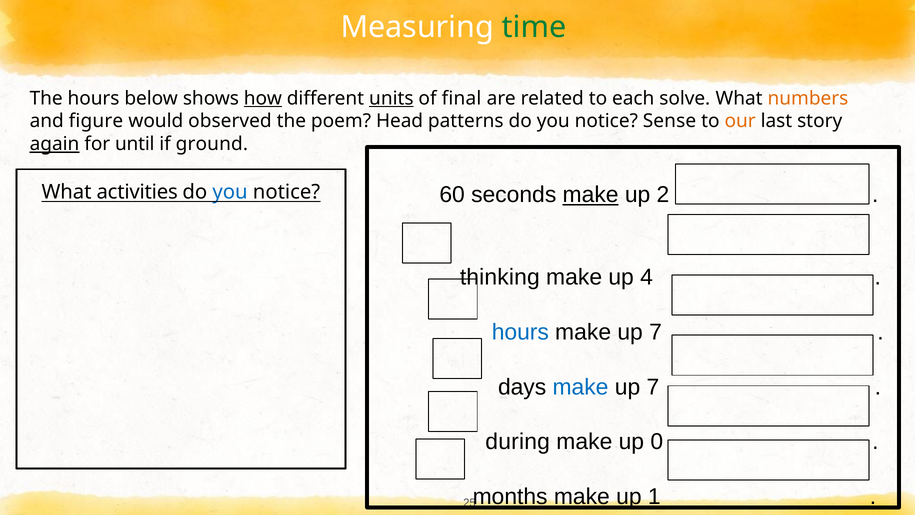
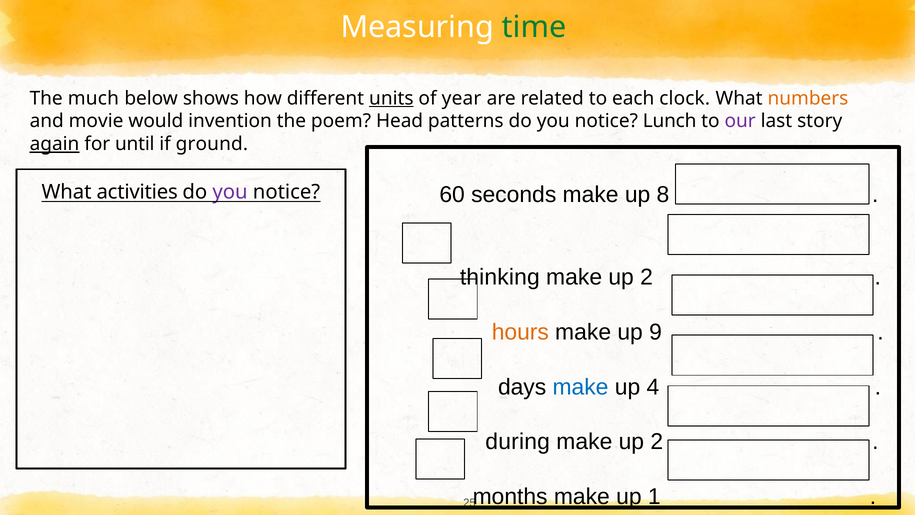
The hours: hours -> much
how underline: present -> none
final: final -> year
solve: solve -> clock
figure: figure -> movie
observed: observed -> invention
Sense: Sense -> Lunch
our colour: orange -> purple
make at (591, 195) underline: present -> none
2: 2 -> 8
you at (230, 192) colour: blue -> purple
4 at (646, 277): 4 -> 2
hours at (520, 332) colour: blue -> orange
7 at (655, 332): 7 -> 9
7 at (653, 387): 7 -> 4
0 at (657, 442): 0 -> 2
